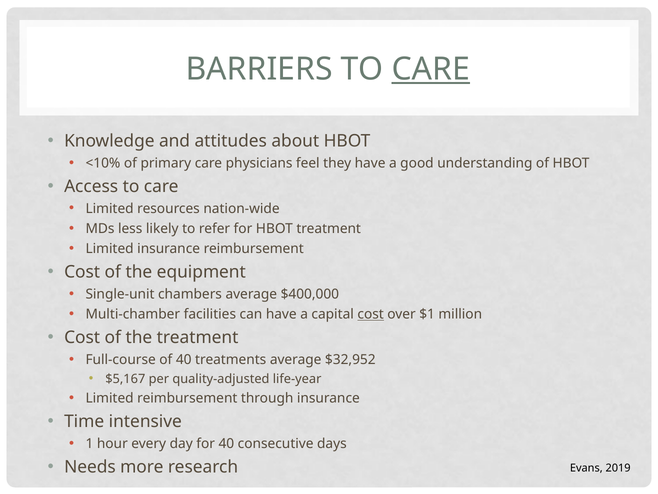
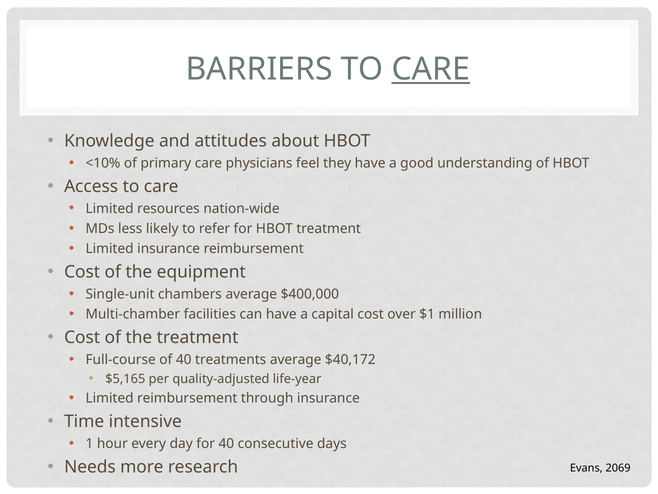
cost at (371, 314) underline: present -> none
$32,952: $32,952 -> $40,172
$5,167: $5,167 -> $5,165
2019: 2019 -> 2069
